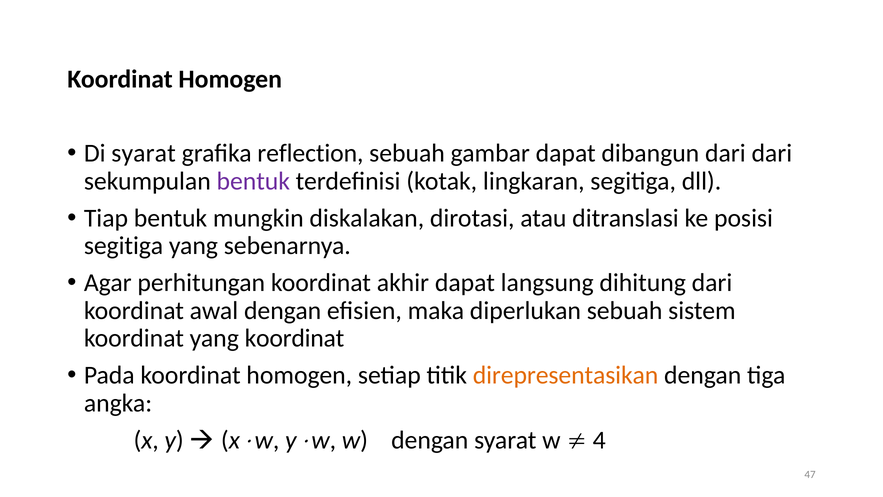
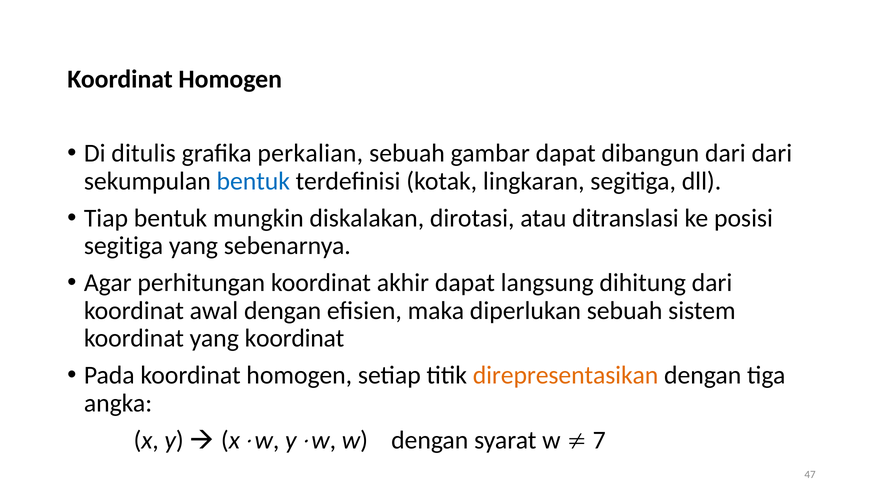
Di syarat: syarat -> ditulis
reflection: reflection -> perkalian
bentuk at (253, 181) colour: purple -> blue
4: 4 -> 7
